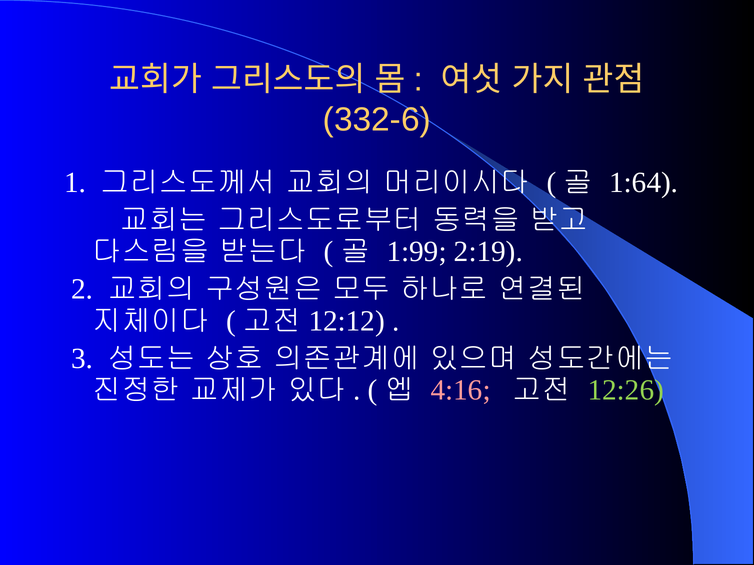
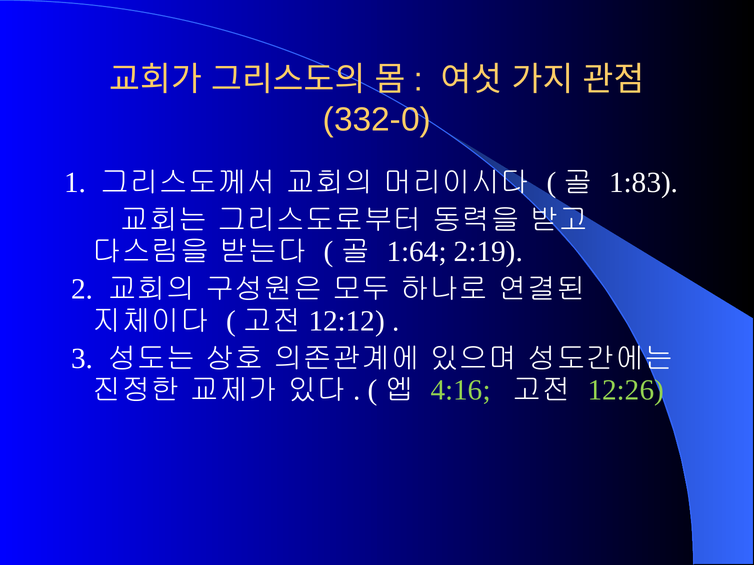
332-6: 332-6 -> 332-0
1:64: 1:64 -> 1:83
1:99: 1:99 -> 1:64
4:16 colour: pink -> light green
